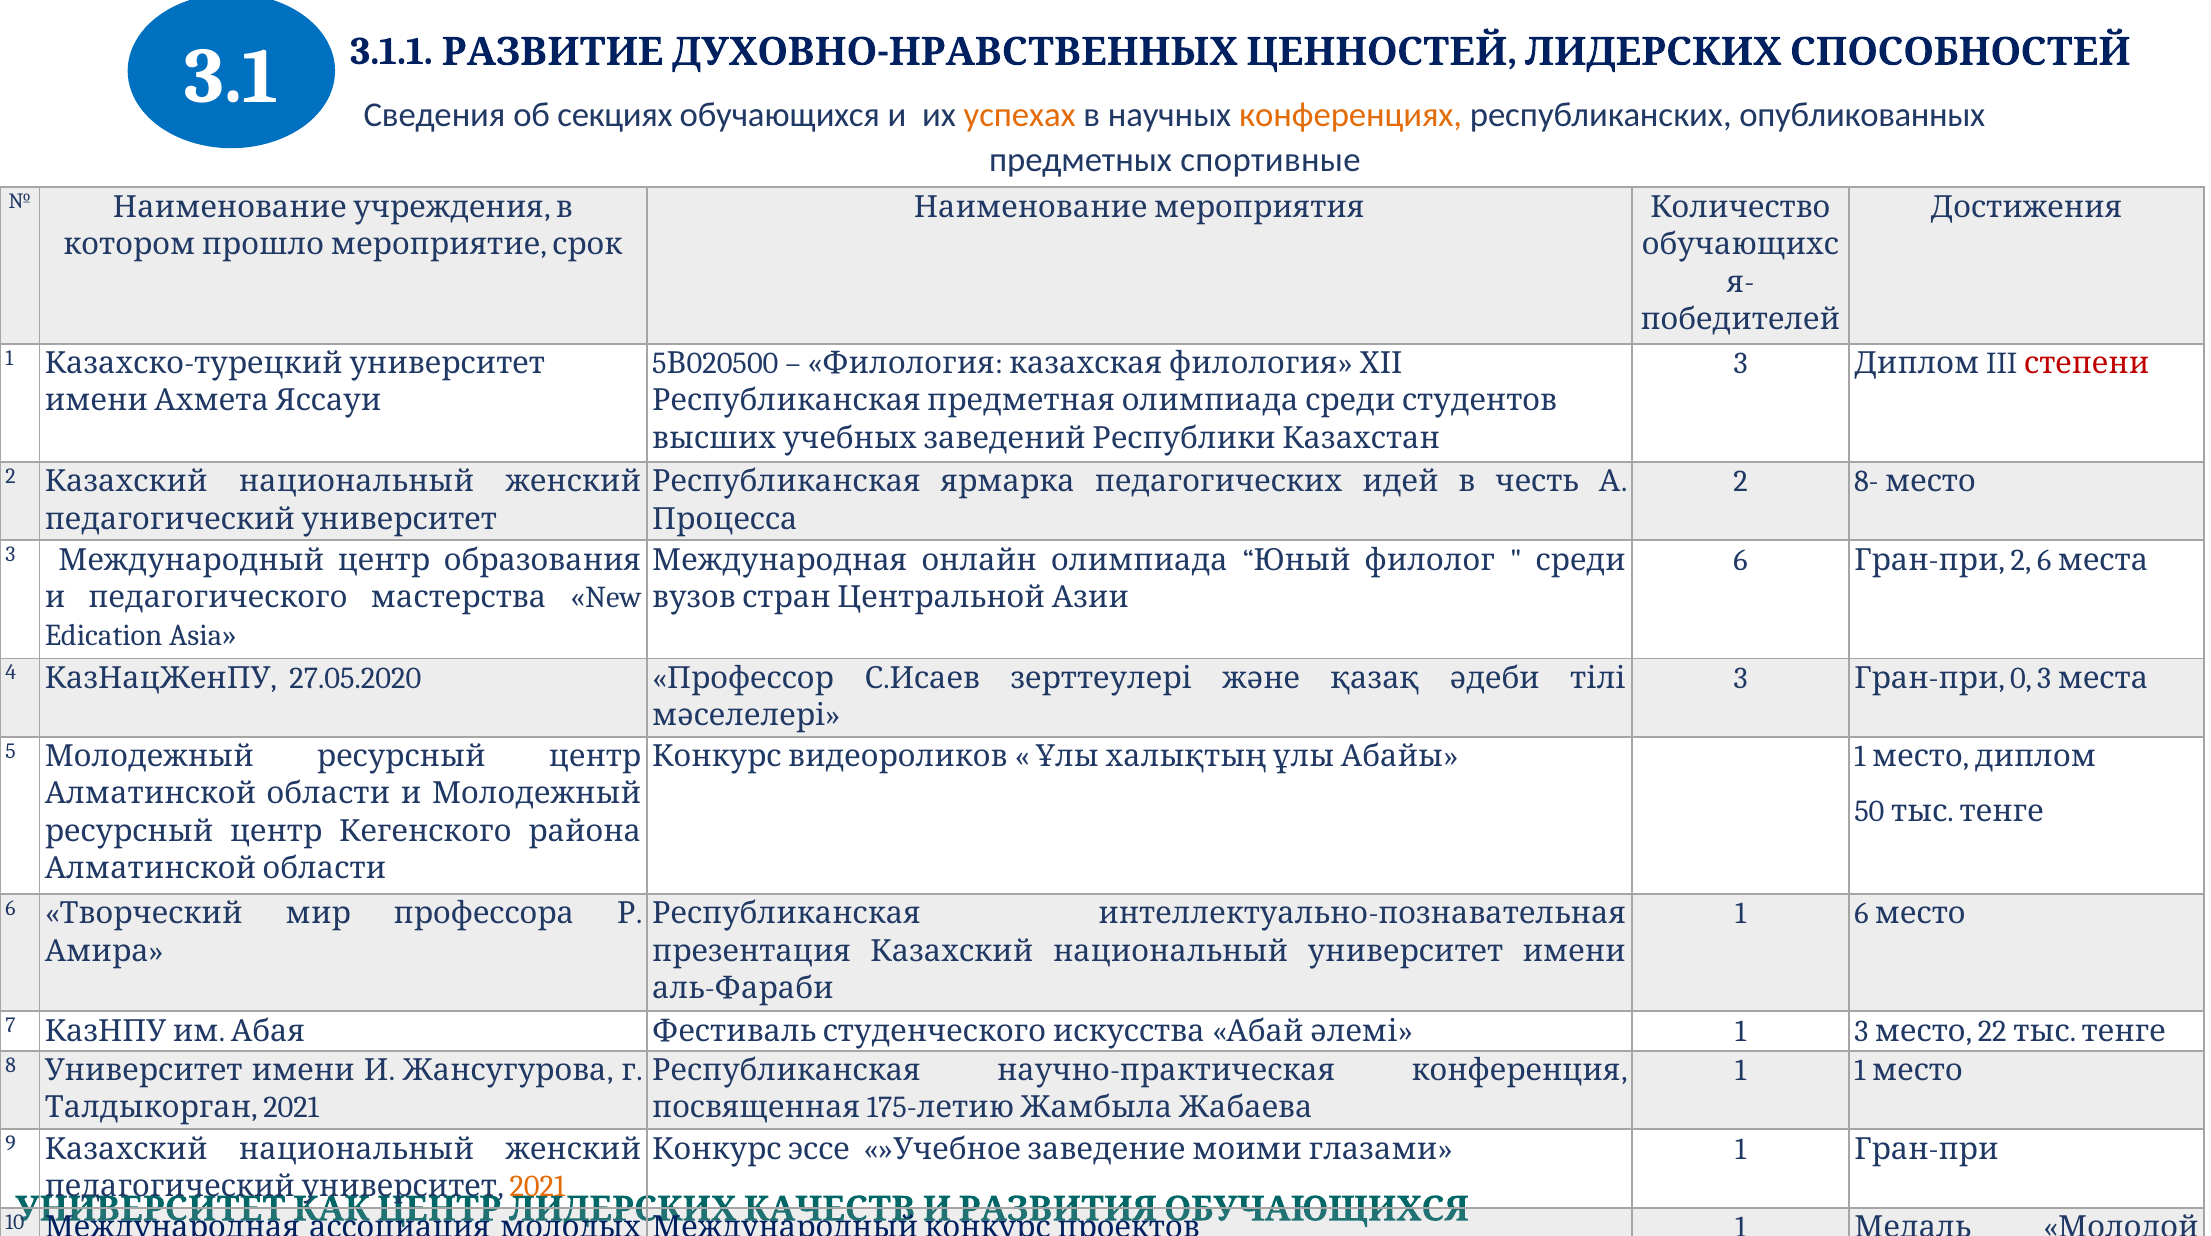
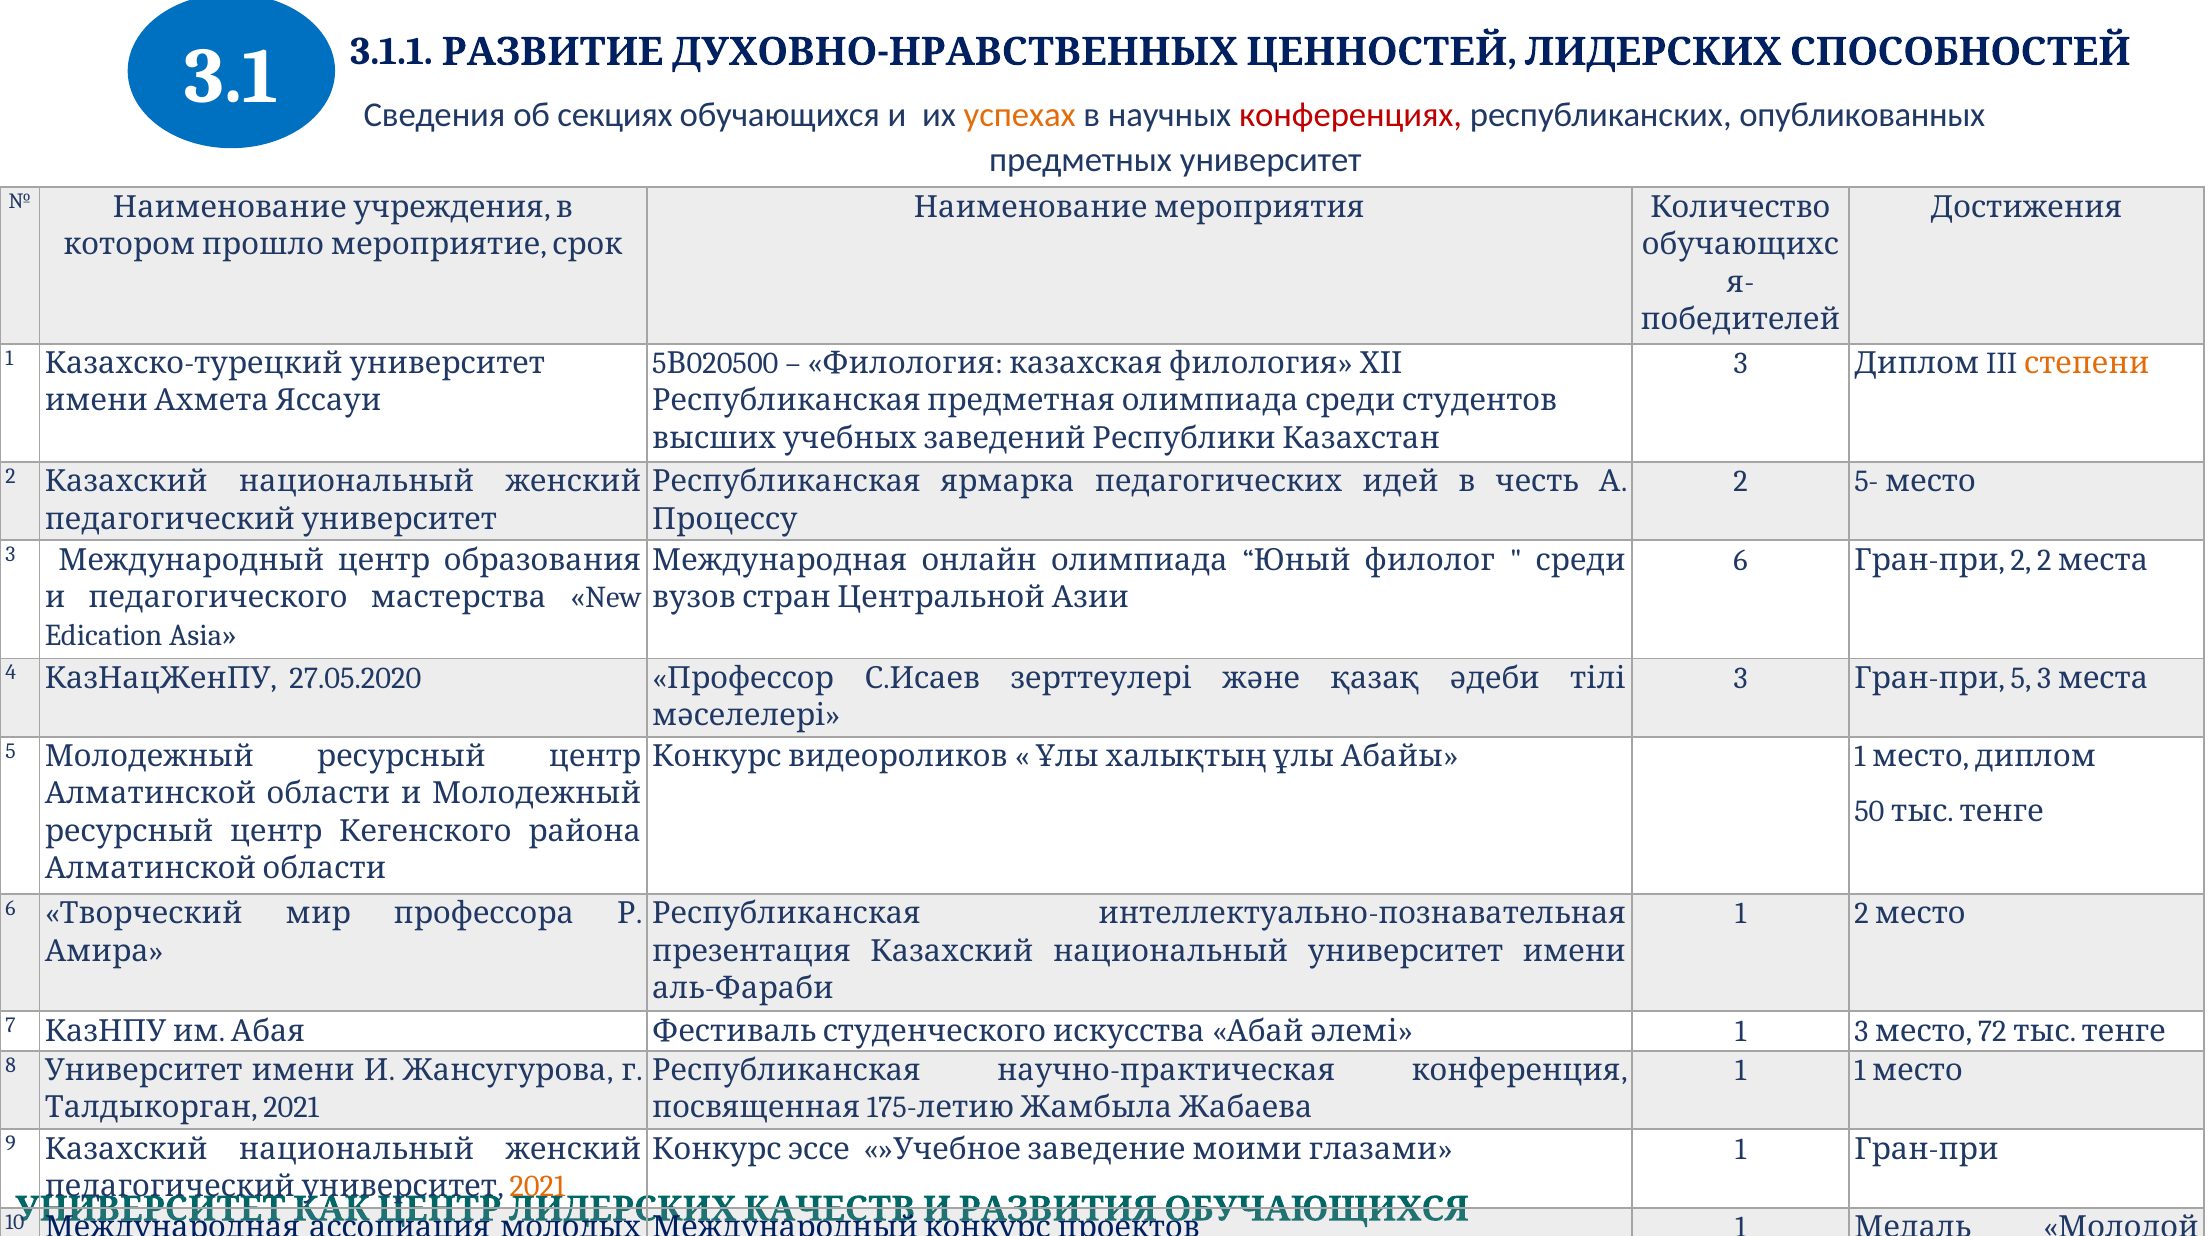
конференциях colour: orange -> red
предметных спортивные: спортивные -> университет
степени at (2087, 363) colour: red -> orange
8-: 8- -> 5-
Процесса: Процесса -> Процессу
2 6: 6 -> 2
0 at (2021, 678): 0 -> 5
1 6: 6 -> 2
22: 22 -> 72
